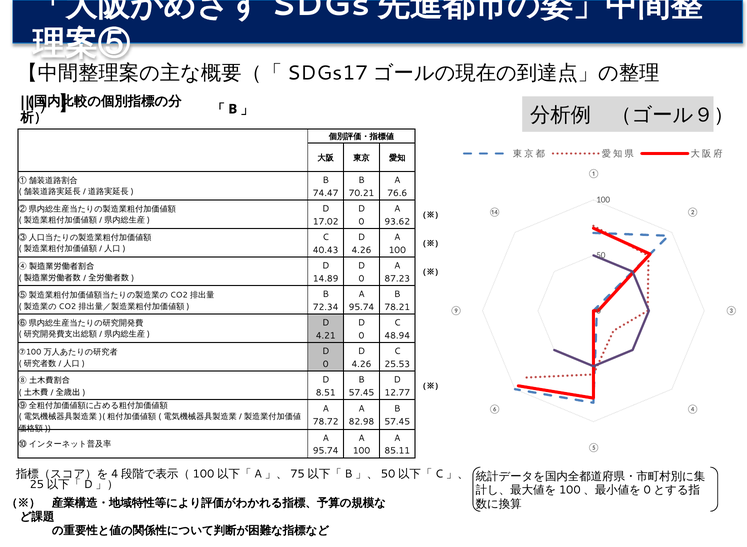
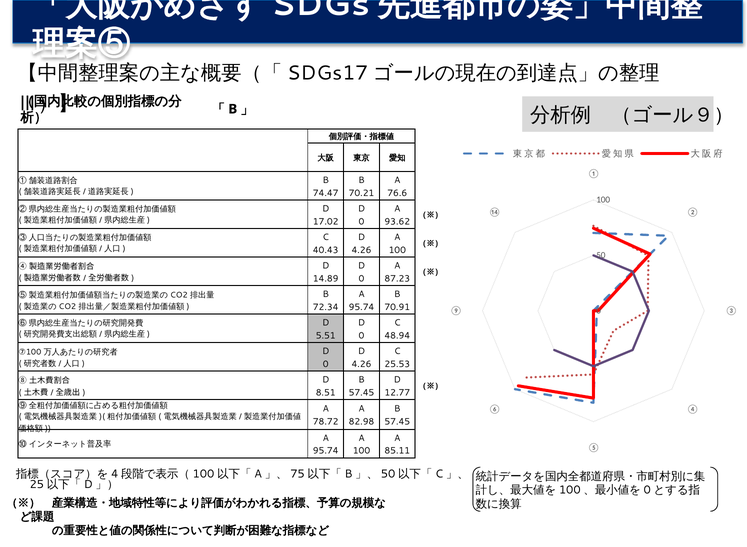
78.21: 78.21 -> 70.91
4.21: 4.21 -> 5.51
